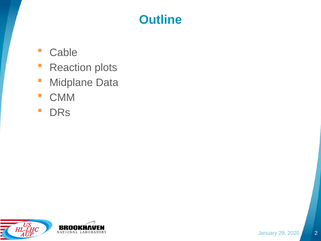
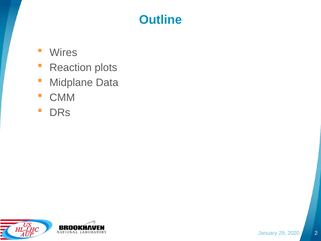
Cable: Cable -> Wires
